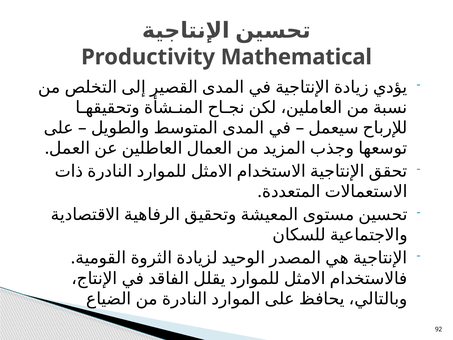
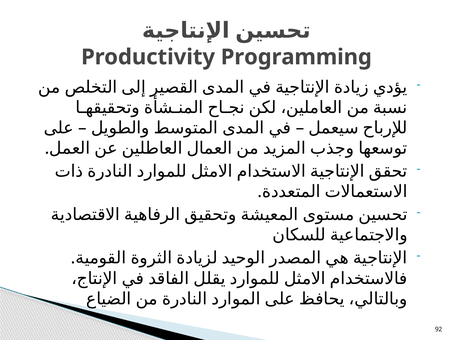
Mathematical: Mathematical -> Programming
